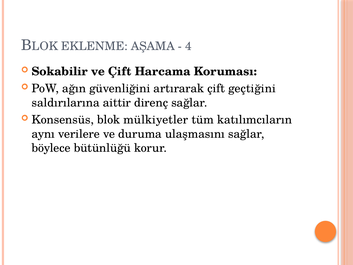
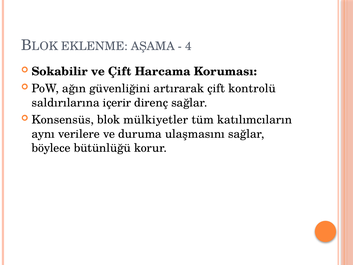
geçtiğini: geçtiğini -> kontrolü
aittir: aittir -> içerir
